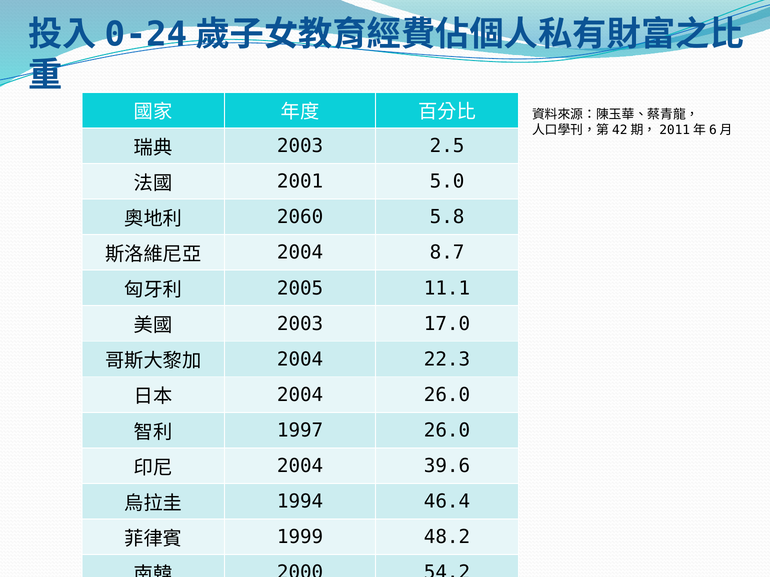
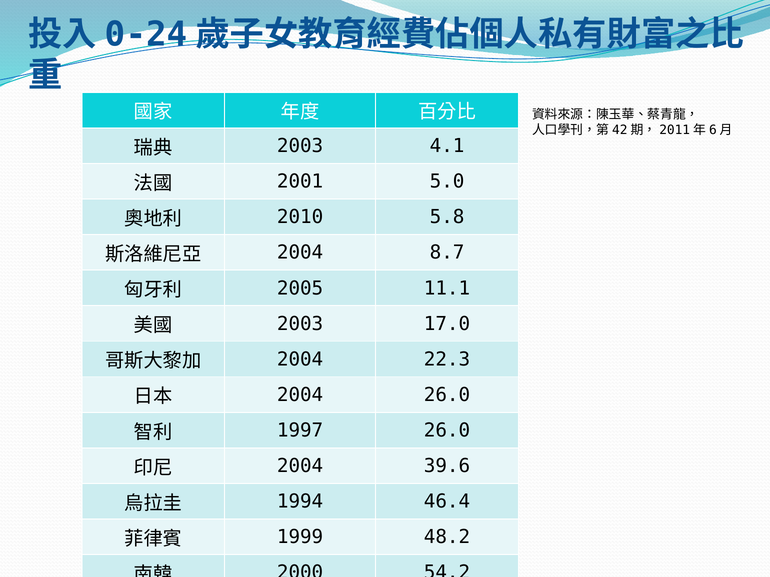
2.5: 2.5 -> 4.1
2060: 2060 -> 2010
